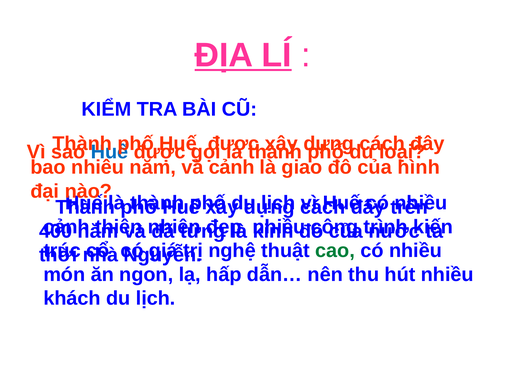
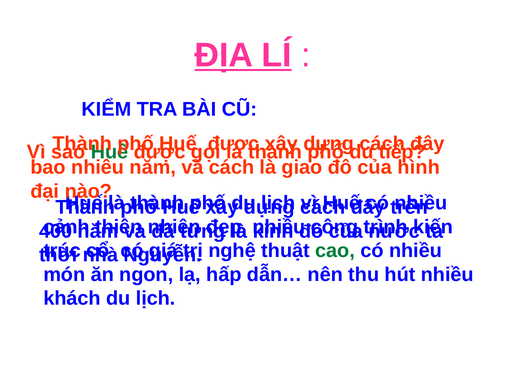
Huế at (110, 152) colour: blue -> green
loại: loại -> tiếp
và cảnh: cảnh -> cách
